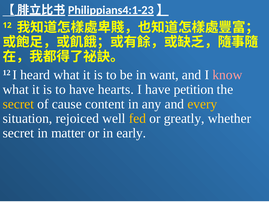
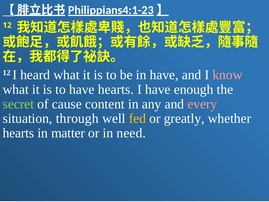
in want: want -> have
petition: petition -> enough
secret at (18, 104) colour: yellow -> light green
every colour: yellow -> pink
rejoiced: rejoiced -> through
secret at (18, 133): secret -> hearts
early: early -> need
